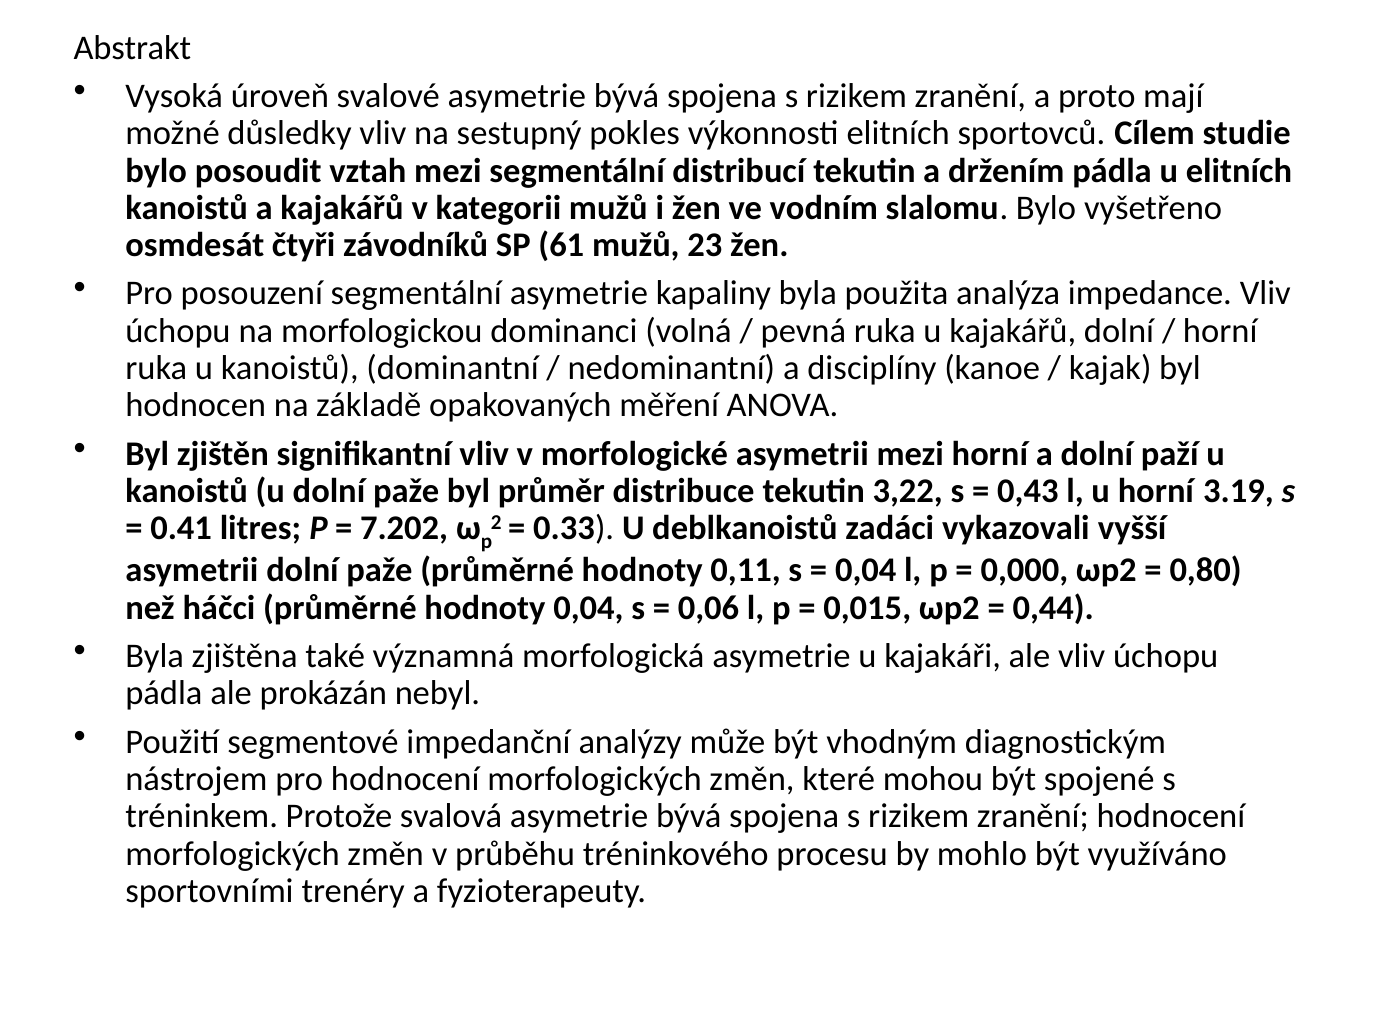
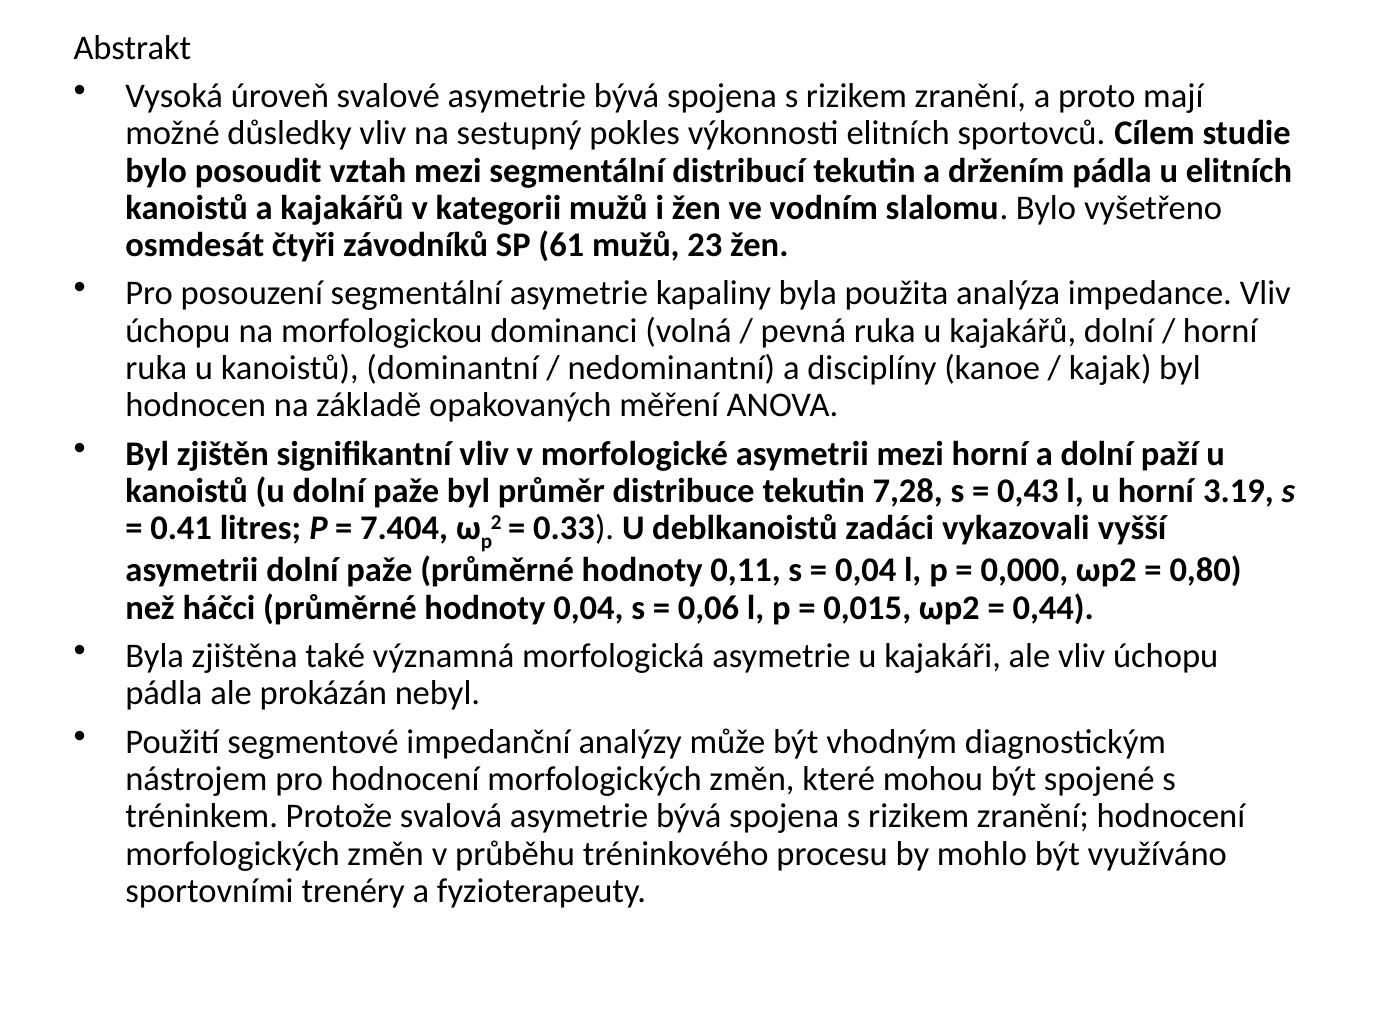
3,22: 3,22 -> 7,28
7.202: 7.202 -> 7.404
